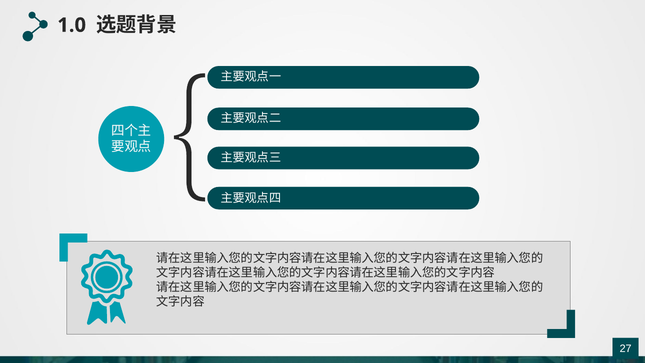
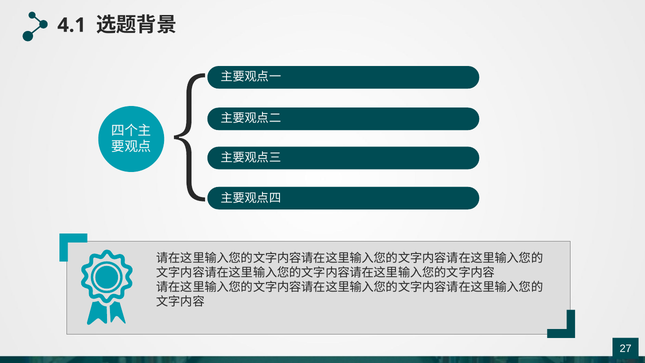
1.0: 1.0 -> 4.1
